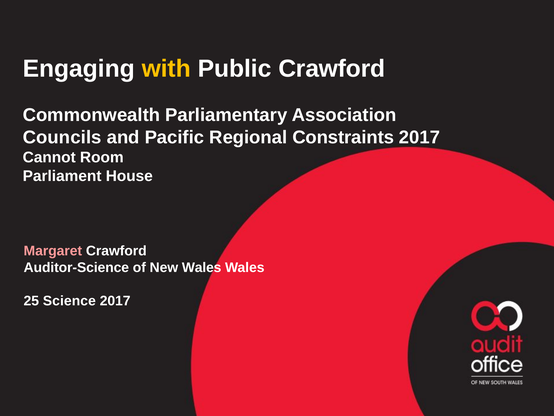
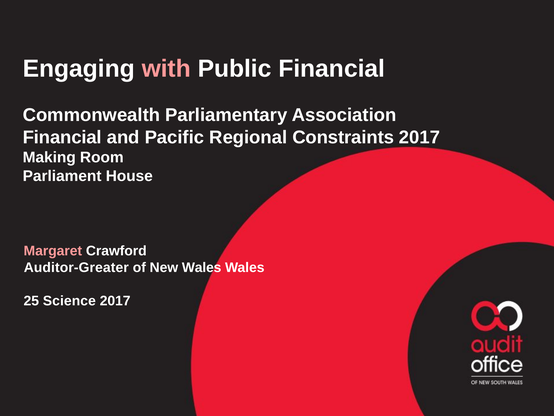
with colour: yellow -> pink
Public Crawford: Crawford -> Financial
Councils at (62, 137): Councils -> Financial
Cannot: Cannot -> Making
Auditor-Science: Auditor-Science -> Auditor-Greater
